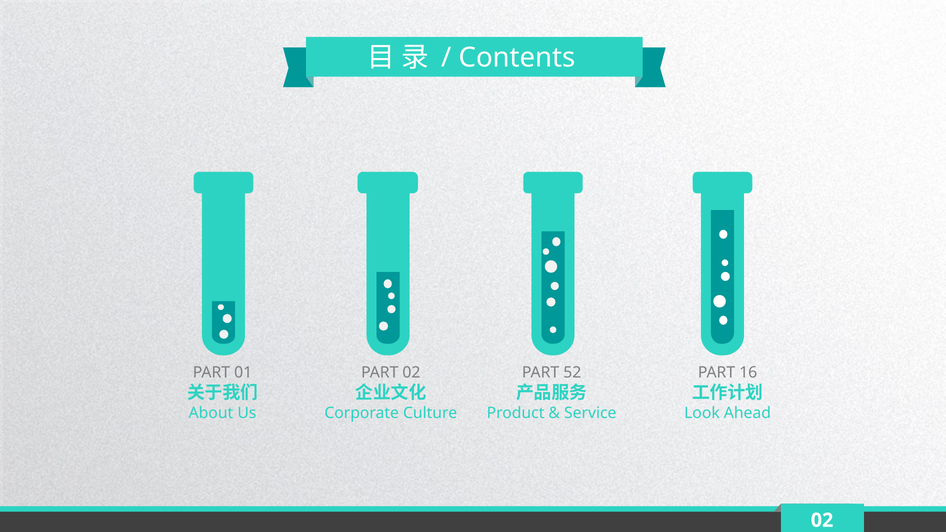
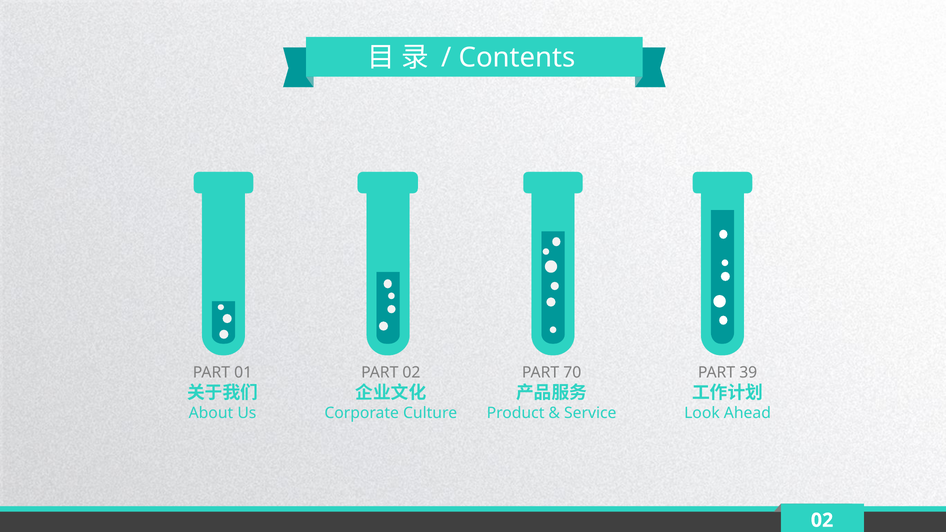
52: 52 -> 70
16: 16 -> 39
